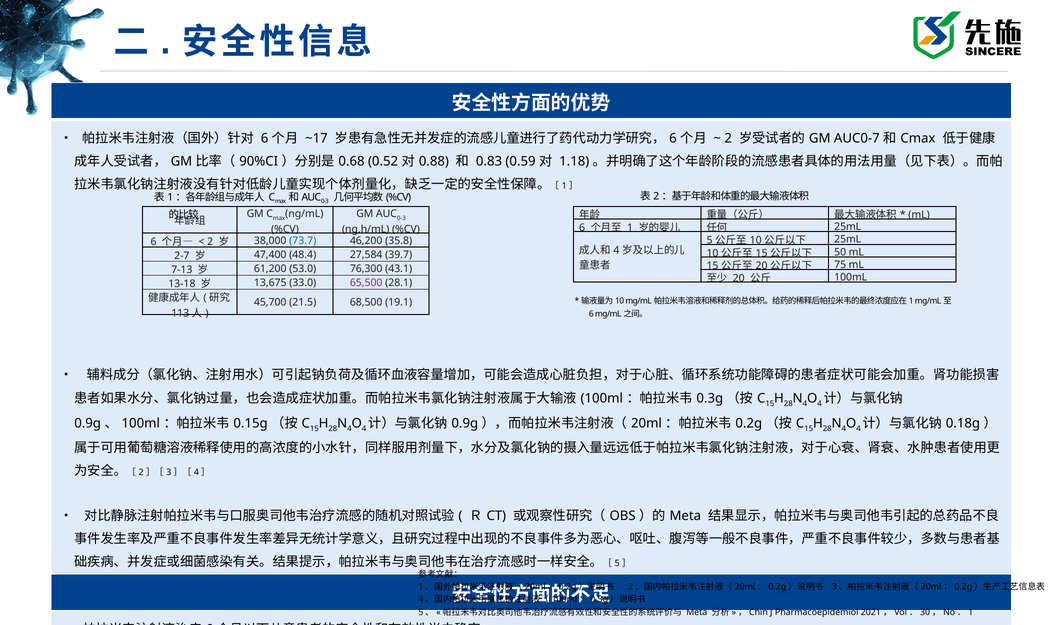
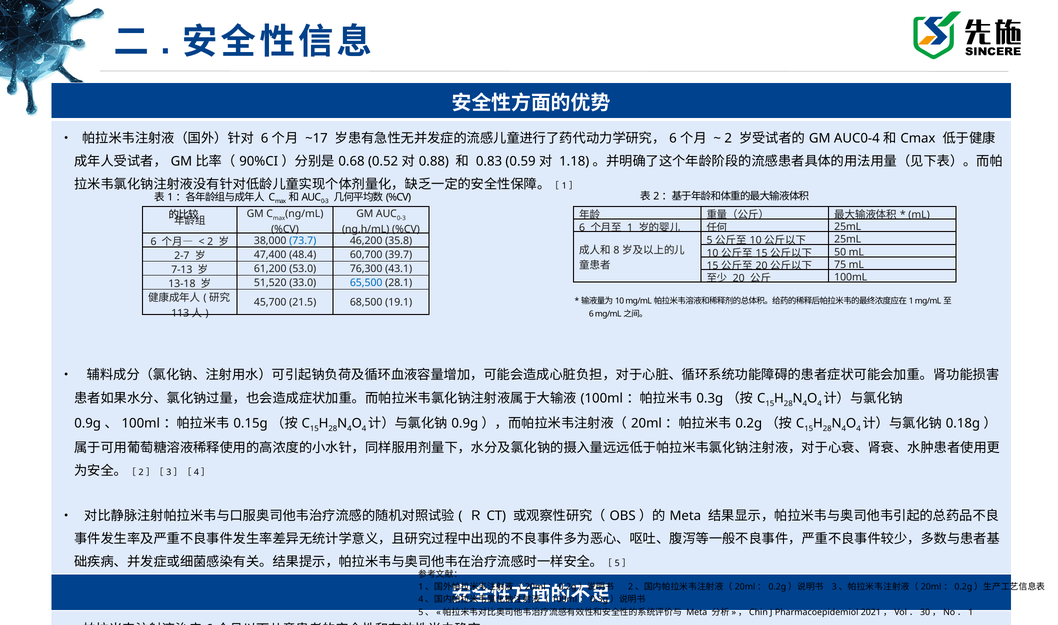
AUC0-7: AUC0-7 -> AUC0-4
4 at (616, 250): 4 -> 8
27,584: 27,584 -> 60,700
13,675: 13,675 -> 51,520
65,500 colour: purple -> blue
